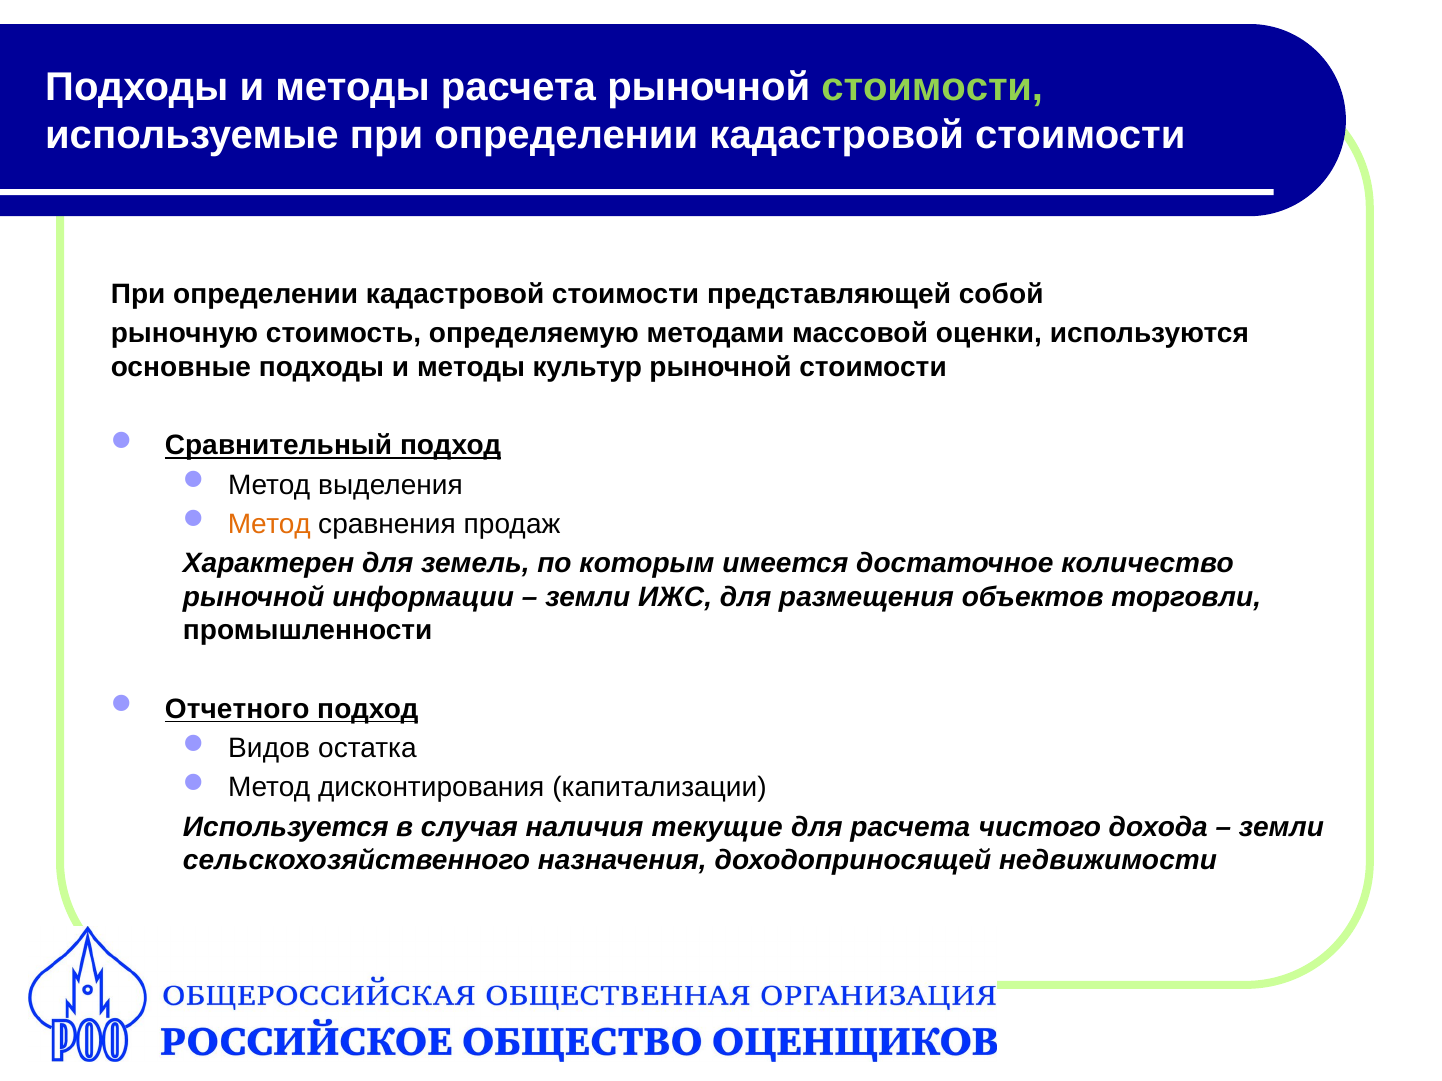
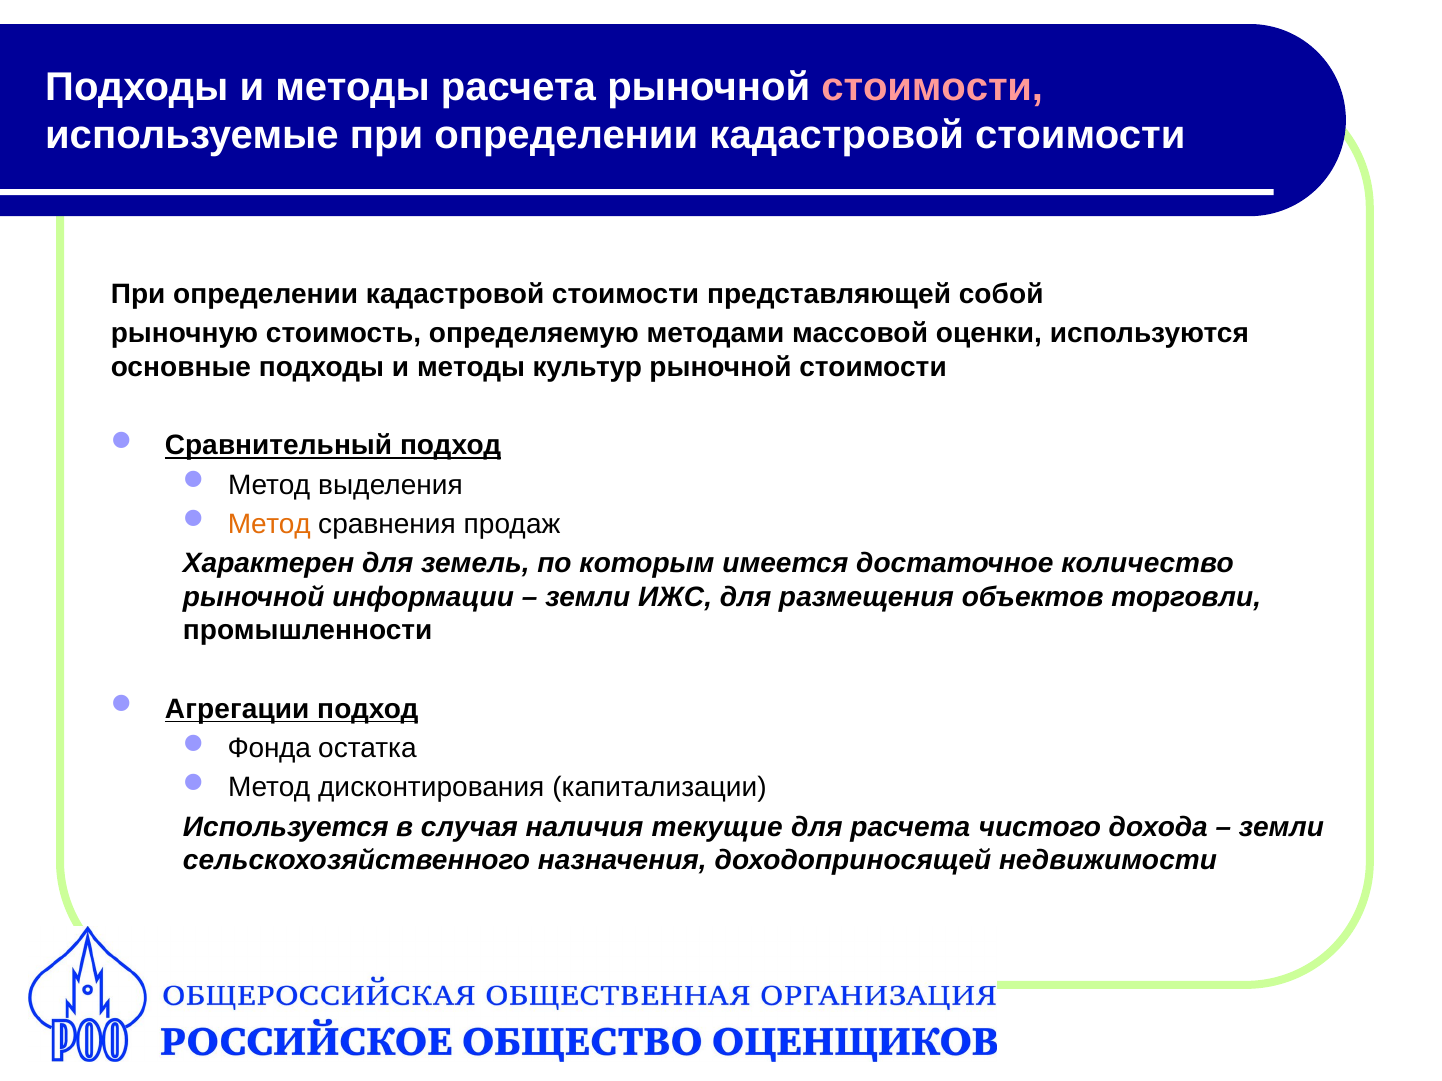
стоимости at (932, 87) colour: light green -> pink
Отчетного: Отчетного -> Агрегации
Видов: Видов -> Фонда
